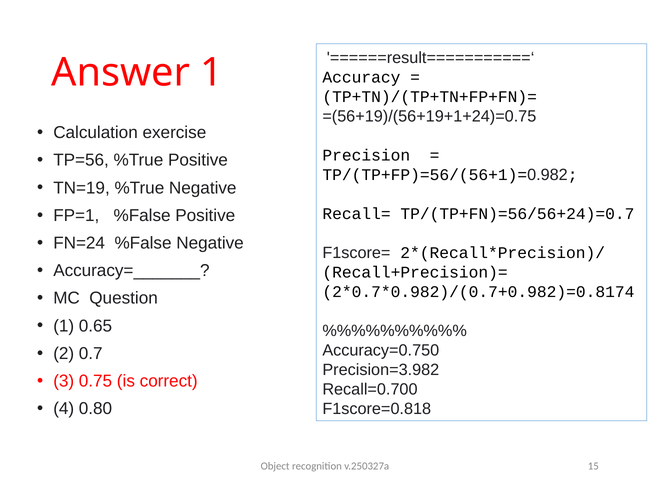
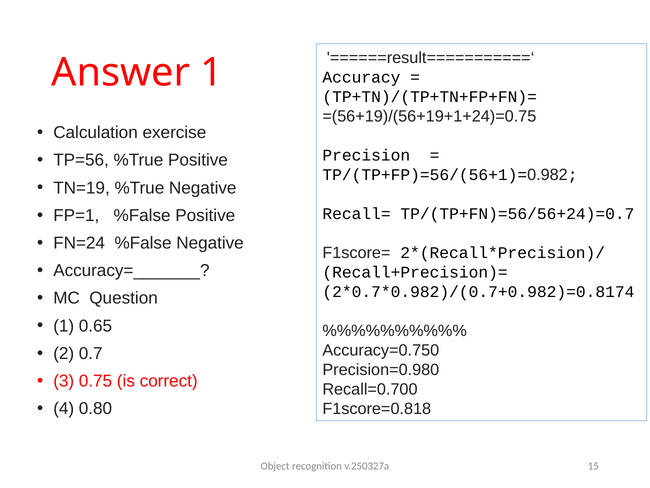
Precision=3.982: Precision=3.982 -> Precision=0.980
